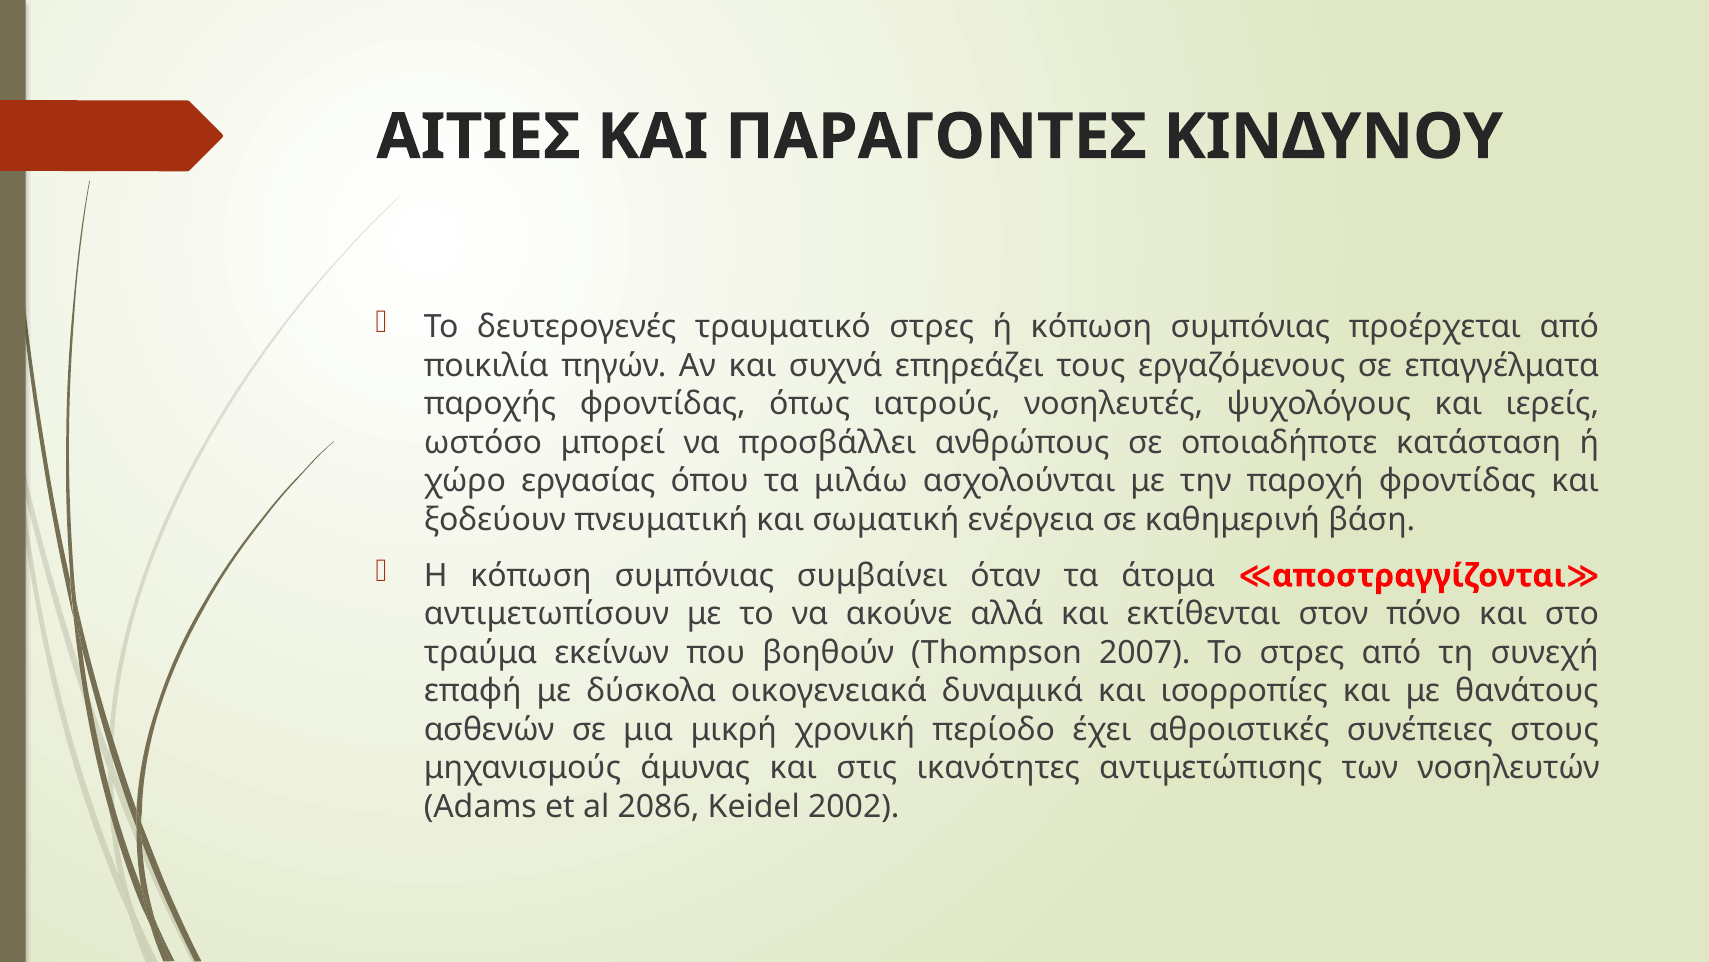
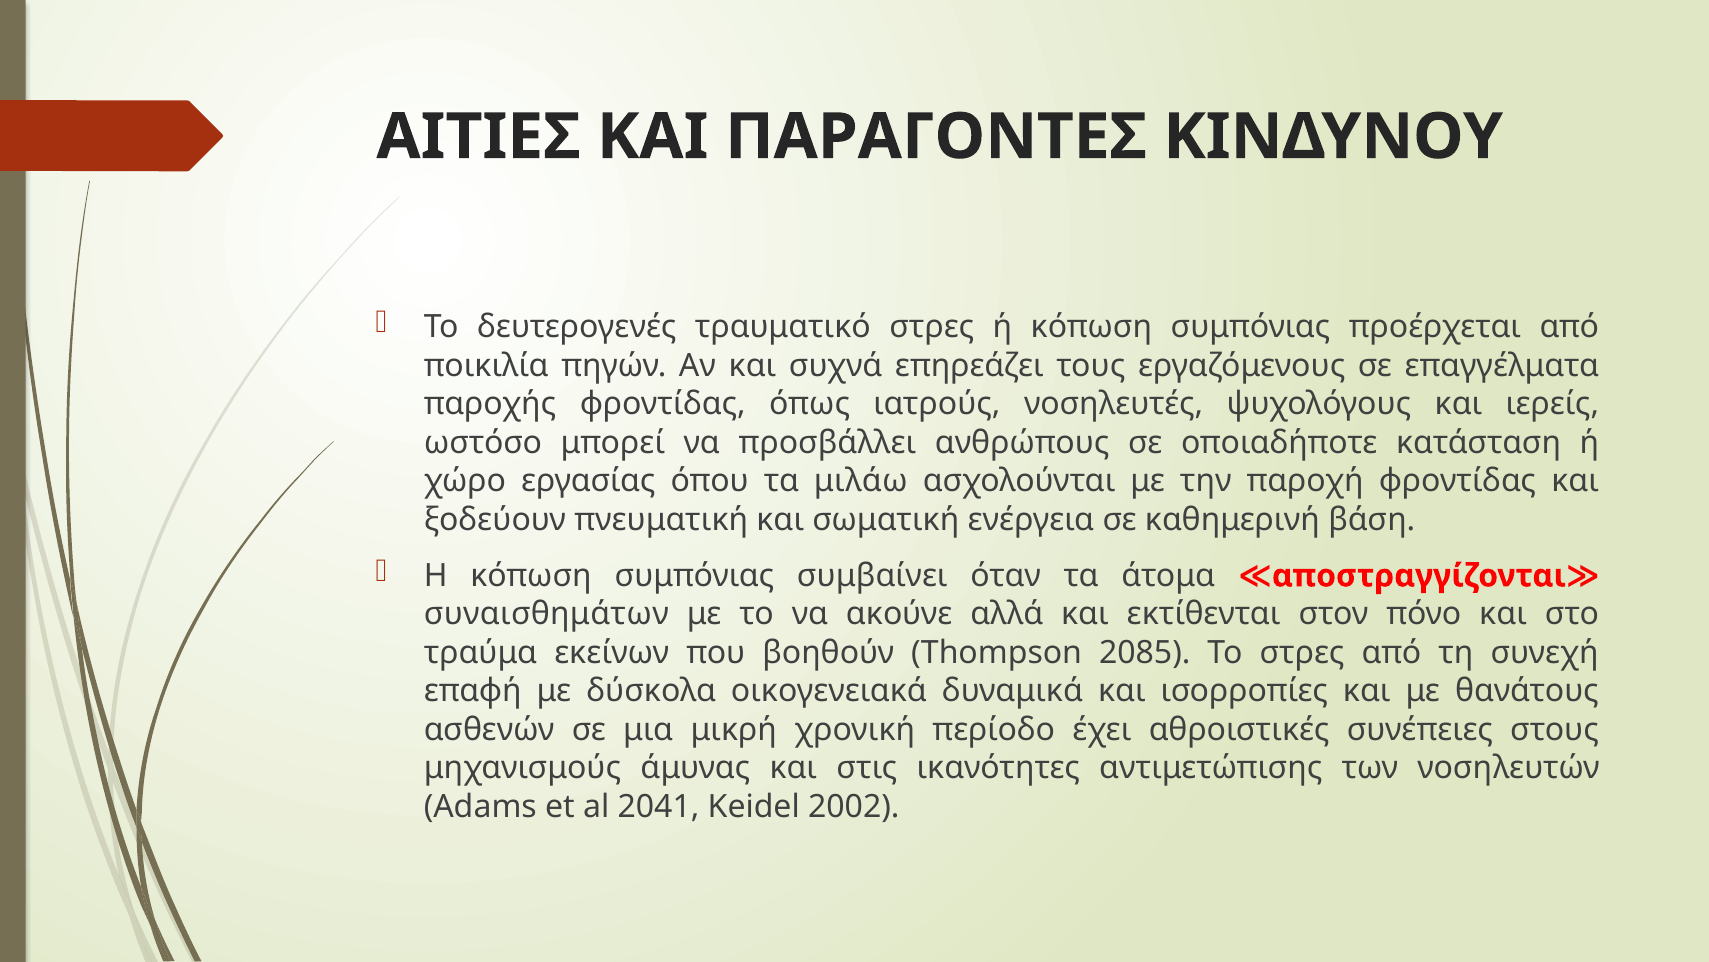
αντιμετωπίσουν: αντιμετωπίσουν -> συναισθημάτων
2007: 2007 -> 2085
2086: 2086 -> 2041
